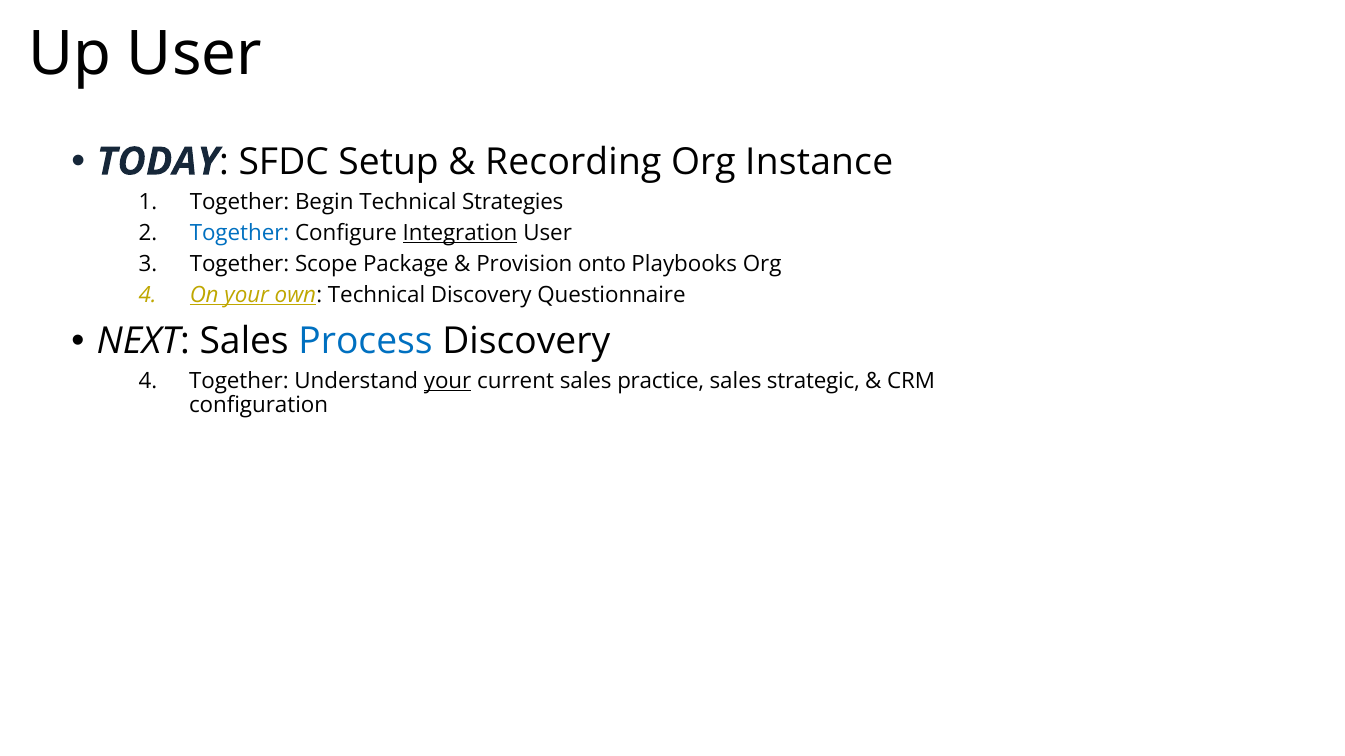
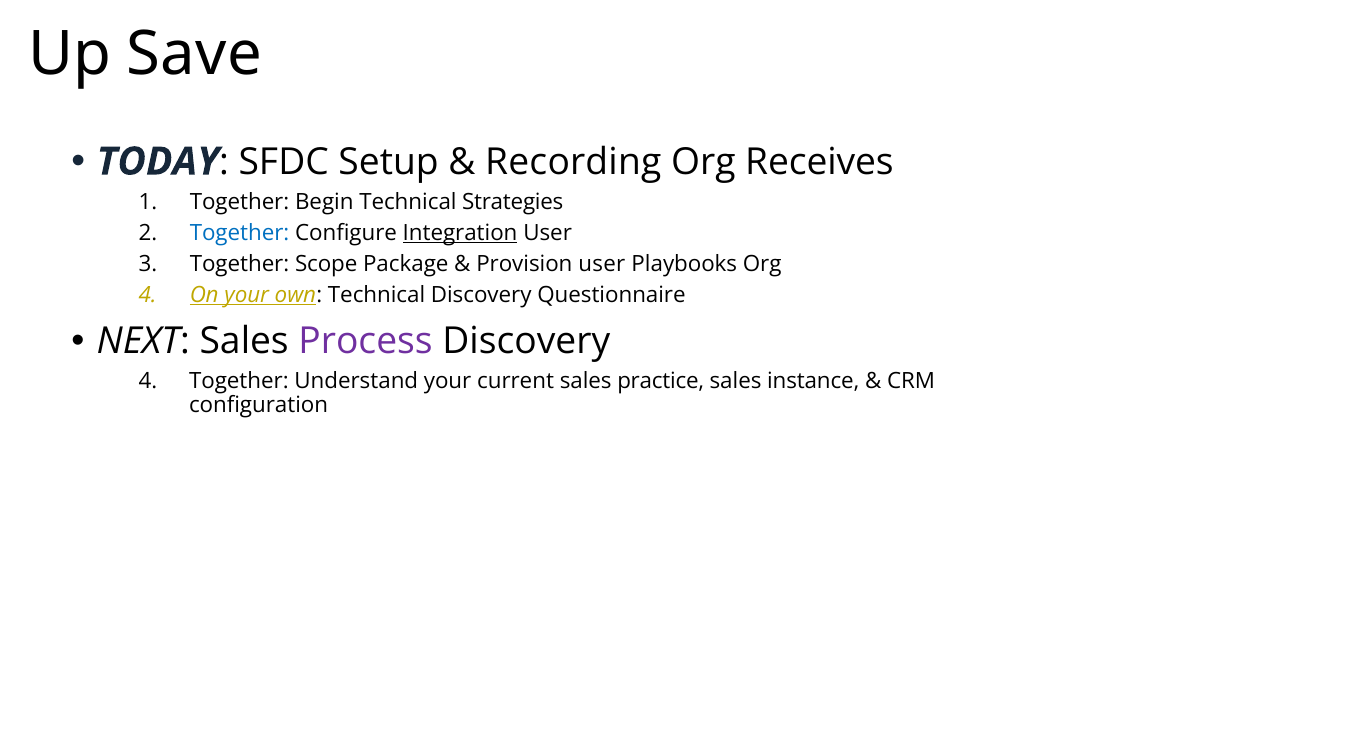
Up User: User -> Save
Instance: Instance -> Receives
Provision onto: onto -> user
Process colour: blue -> purple
your at (448, 381) underline: present -> none
strategic: strategic -> instance
